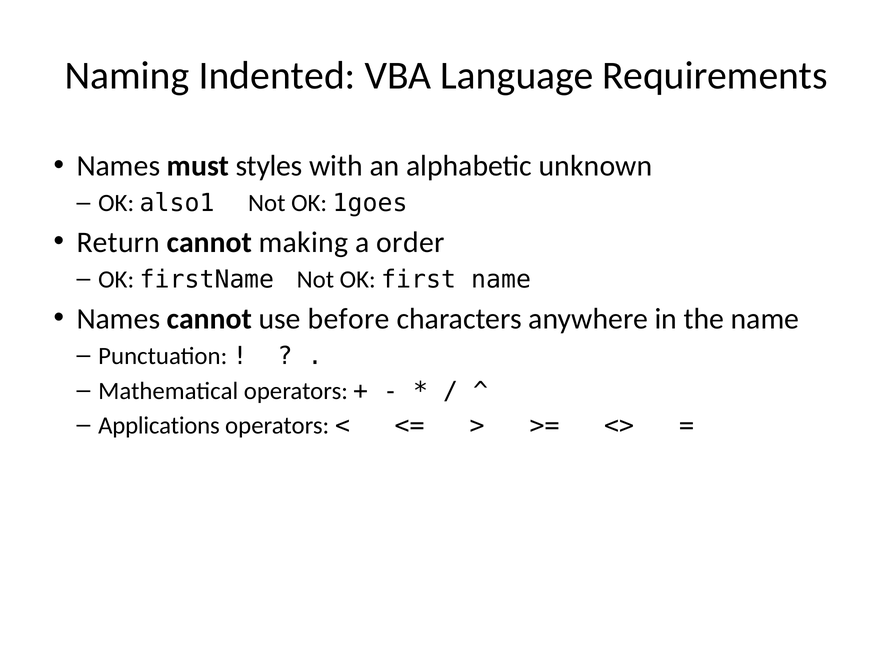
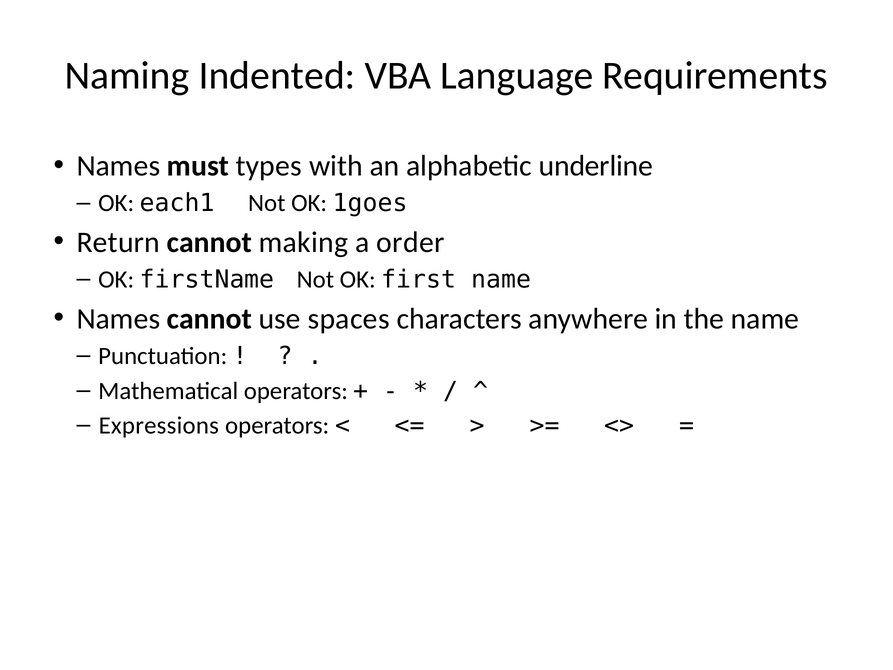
styles: styles -> types
unknown: unknown -> underline
also1: also1 -> each1
before: before -> spaces
Applications: Applications -> Expressions
